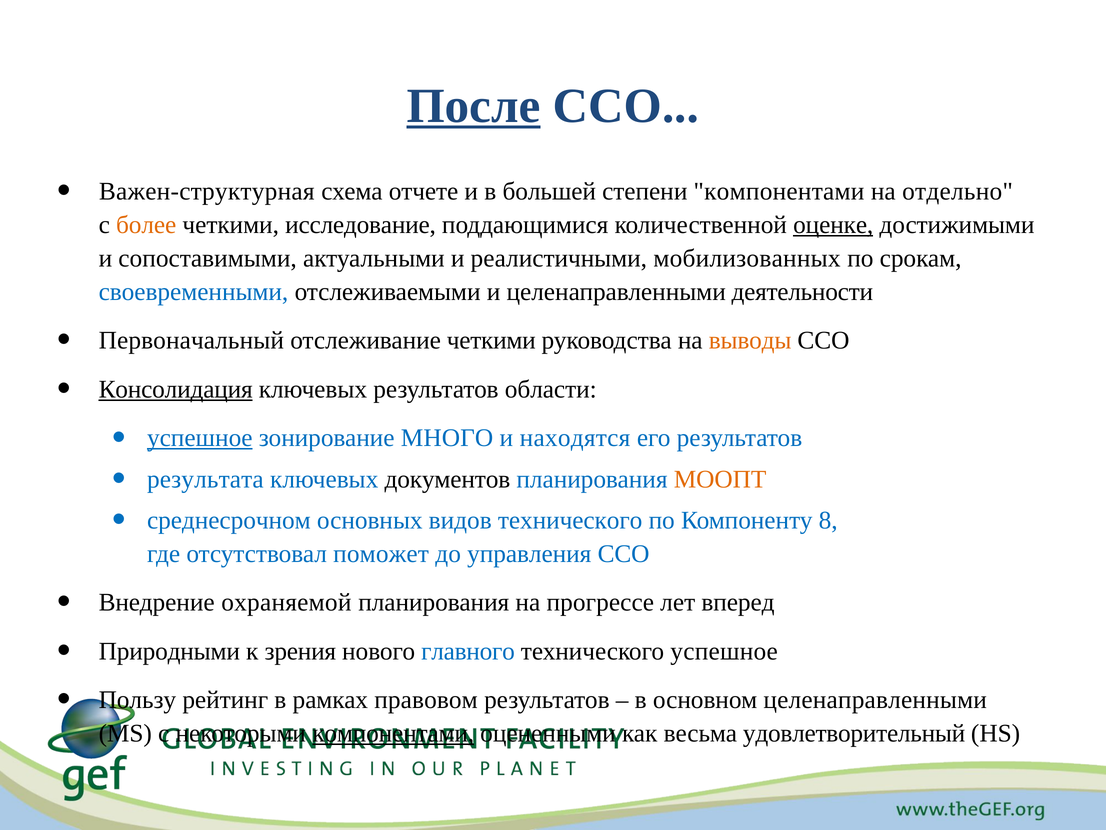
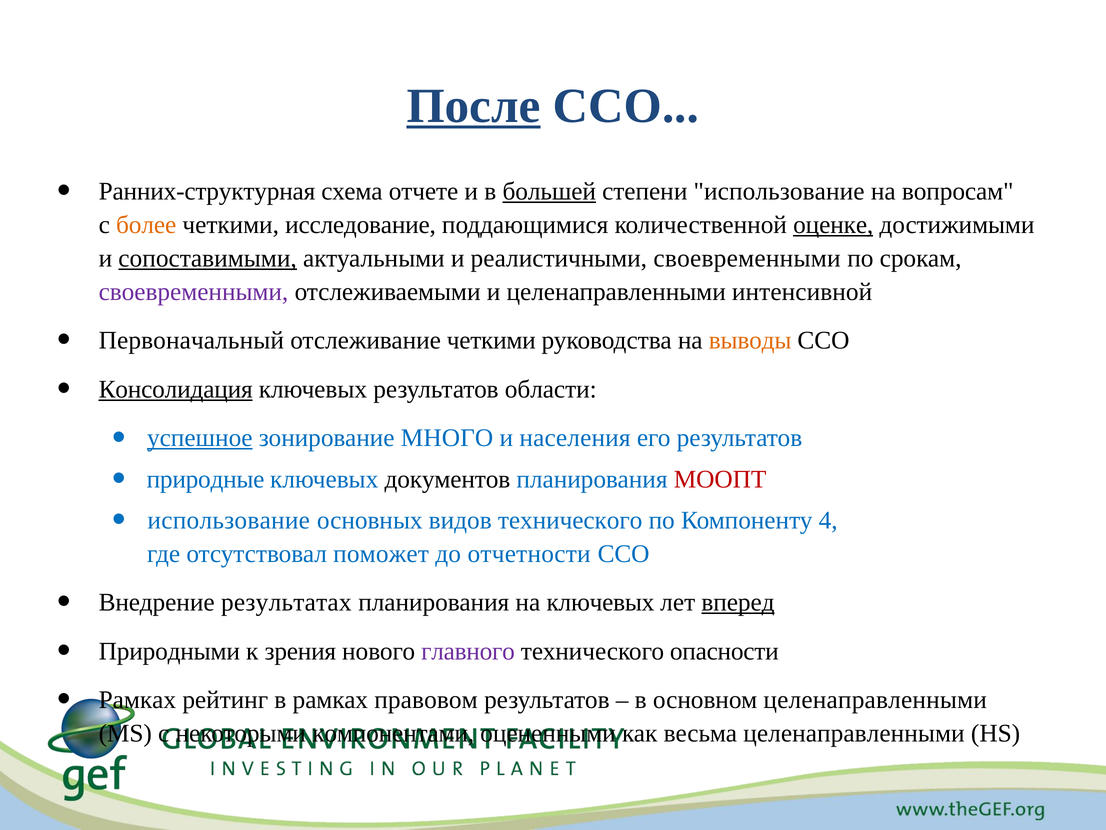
Важен-структурная: Важен-структурная -> Ранних-структурная
большей underline: none -> present
степени компонентами: компонентами -> использование
отдельно: отдельно -> вопросам
сопоставимыми underline: none -> present
реалистичными мобилизованных: мобилизованных -> своевременными
своевременными at (193, 292) colour: blue -> purple
деятельности: деятельности -> интенсивной
находятся: находятся -> населения
результата: результата -> природные
МООПТ colour: orange -> red
среднесрочном at (229, 520): среднесрочном -> использование
8: 8 -> 4
управления: управления -> отчетности
охраняемой: охраняемой -> результатах
на прогрессе: прогрессе -> ключевых
вперед underline: none -> present
главного colour: blue -> purple
технического успешное: успешное -> опасности
Пользу at (137, 699): Пользу -> Рамках
компонентами at (393, 733) underline: present -> none
весьма удовлетворительный: удовлетворительный -> целенаправленными
